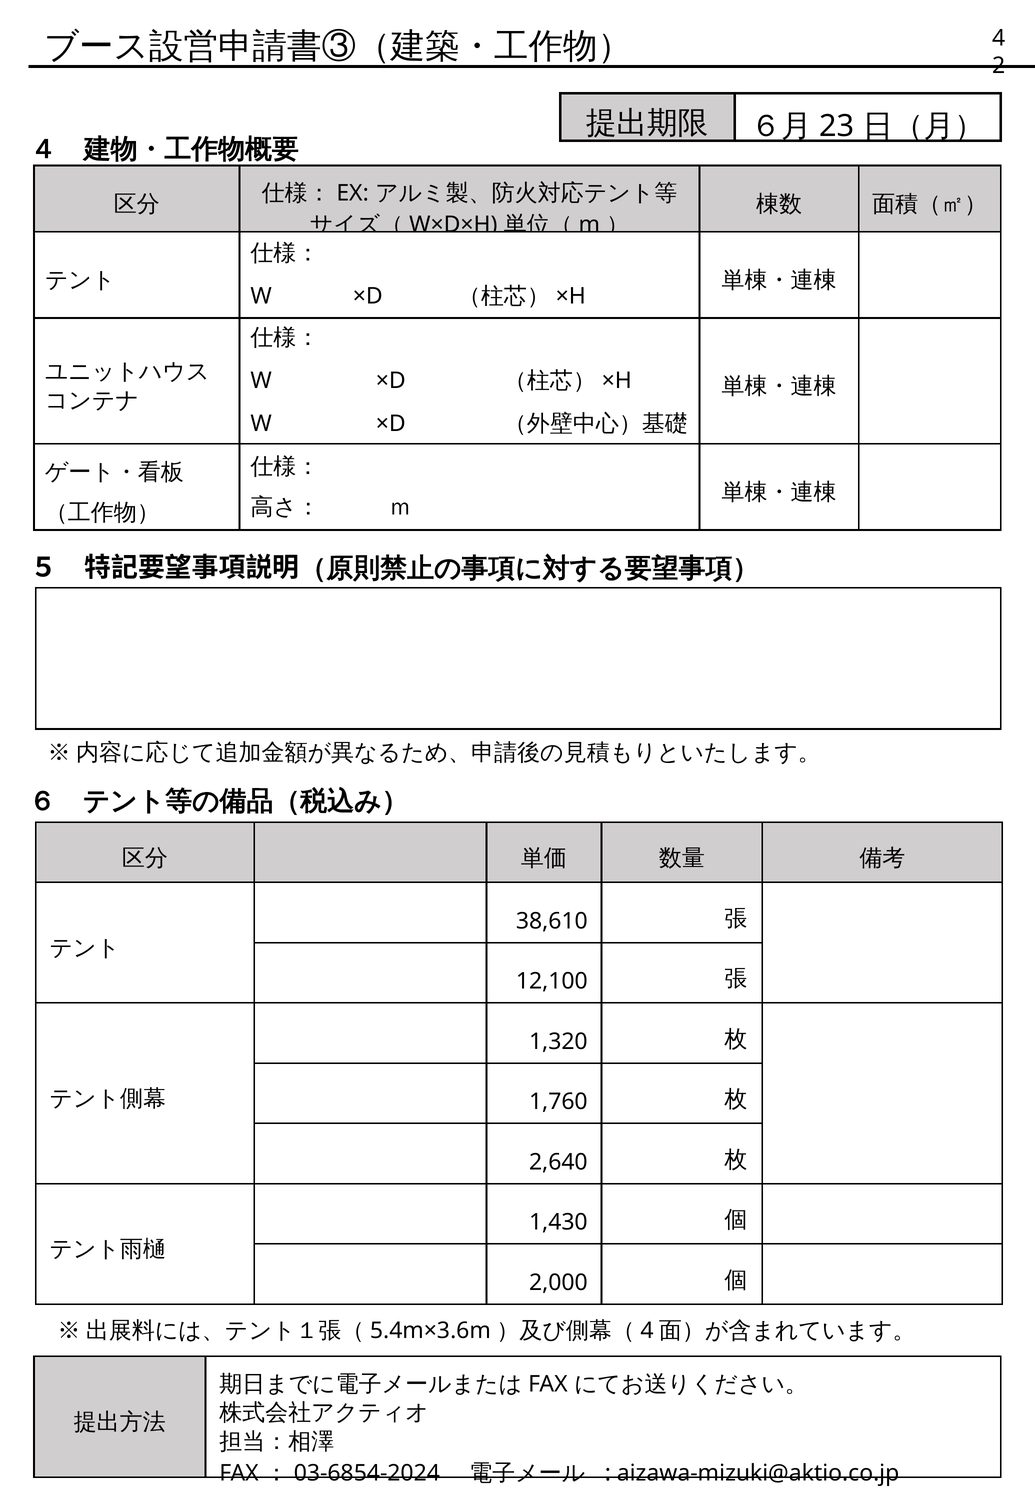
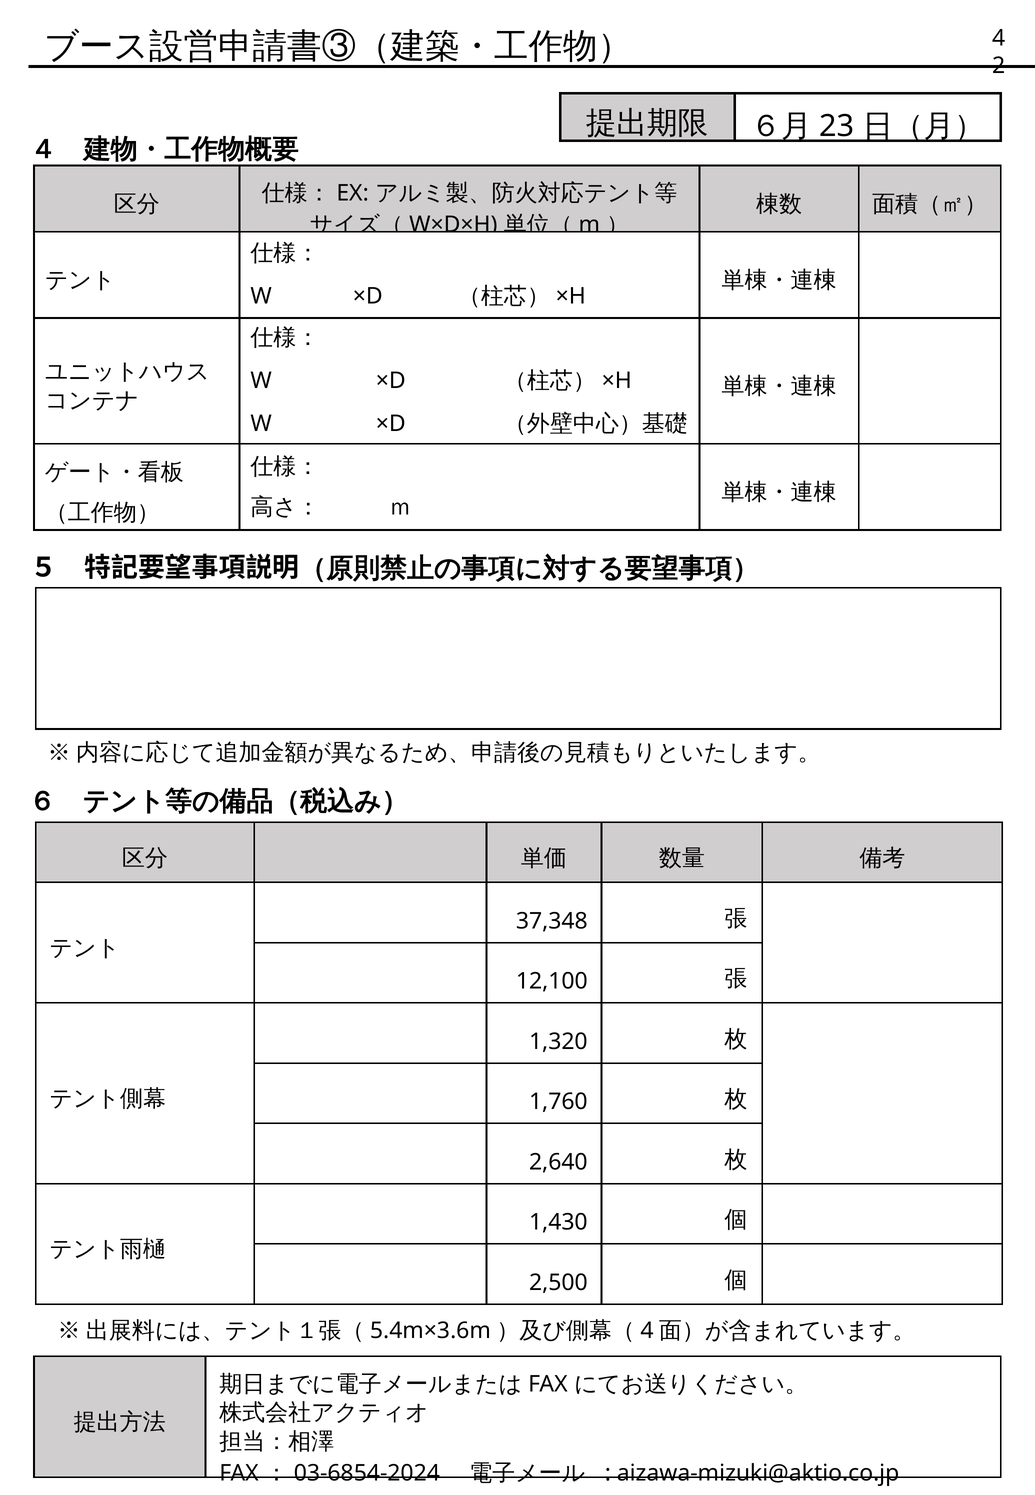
38,610: 38,610 -> 37,348
2,000: 2,000 -> 2,500
